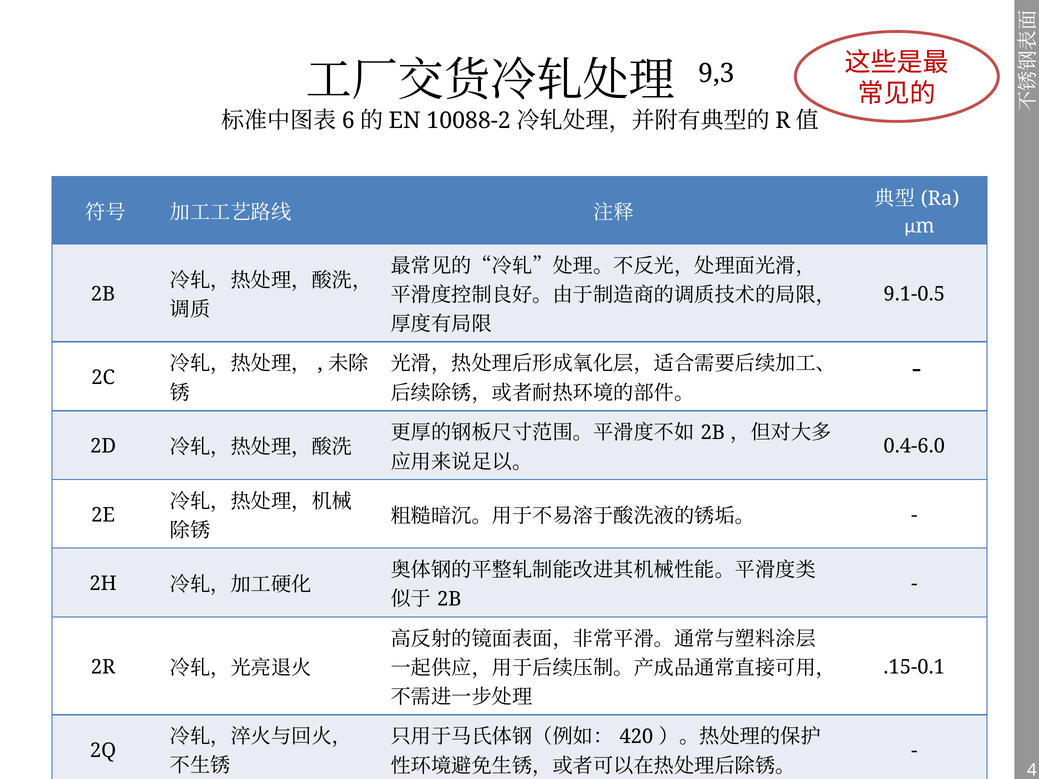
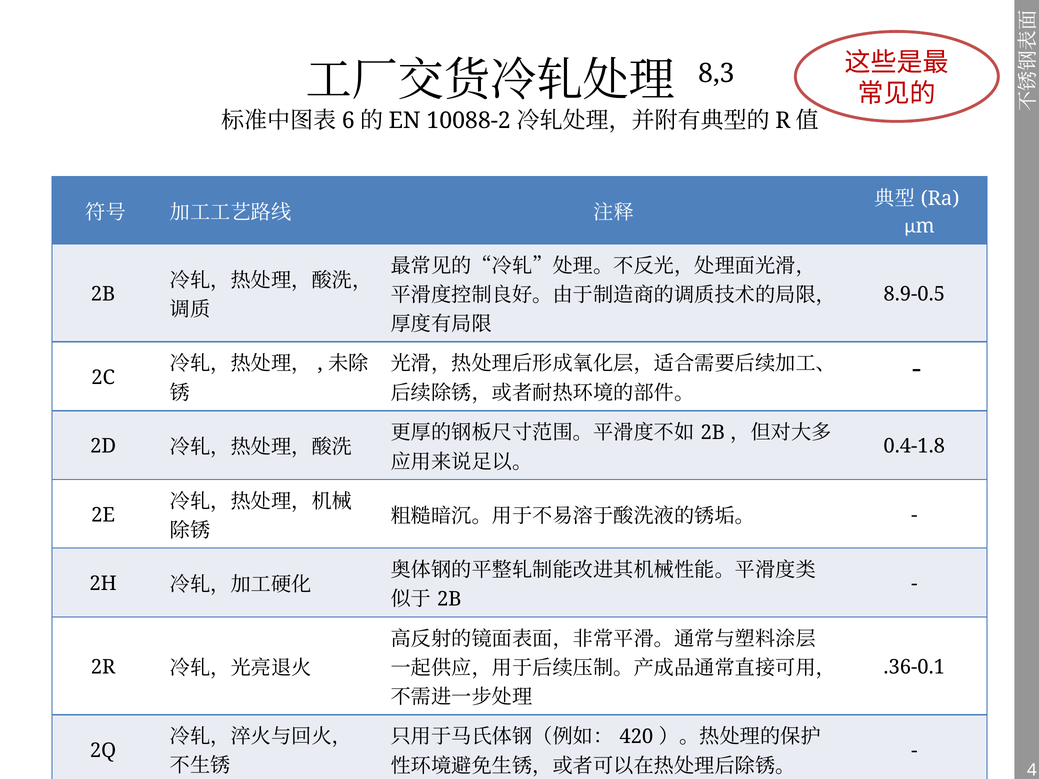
9,3: 9,3 -> 8,3
9.1-0.5: 9.1-0.5 -> 8.9-0.5
0.4-6.0: 0.4-6.0 -> 0.4-1.8
.15-0.1: .15-0.1 -> .36-0.1
